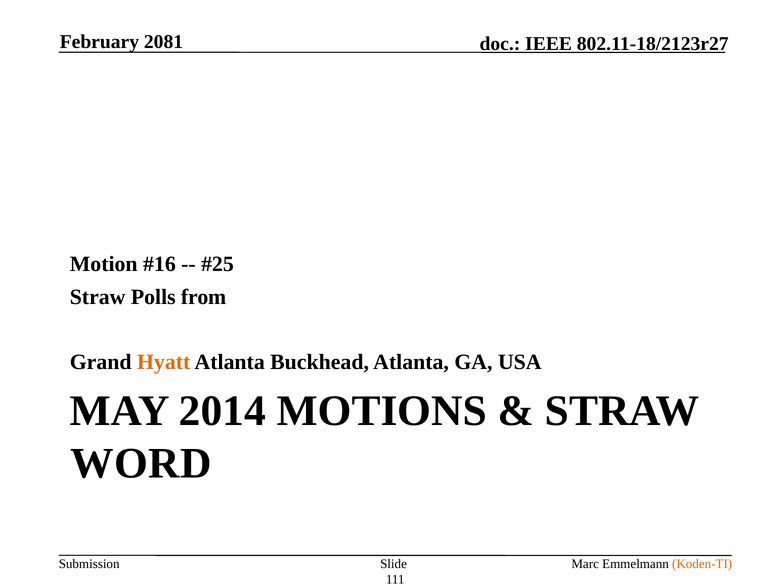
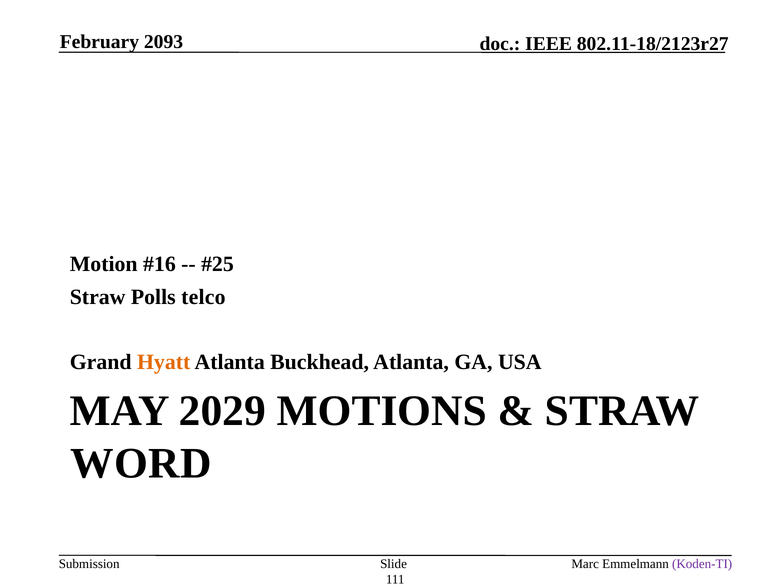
2081: 2081 -> 2093
from: from -> telco
2014: 2014 -> 2029
Koden-TI colour: orange -> purple
